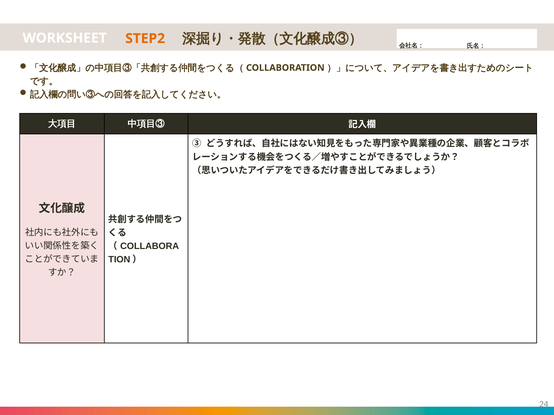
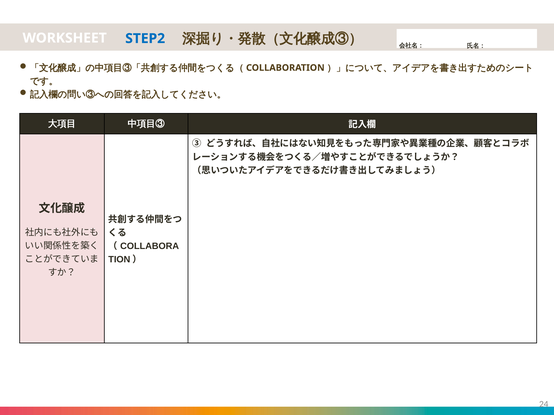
STEP2 colour: orange -> blue
